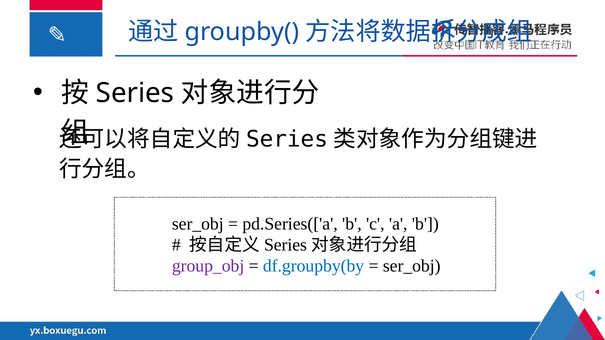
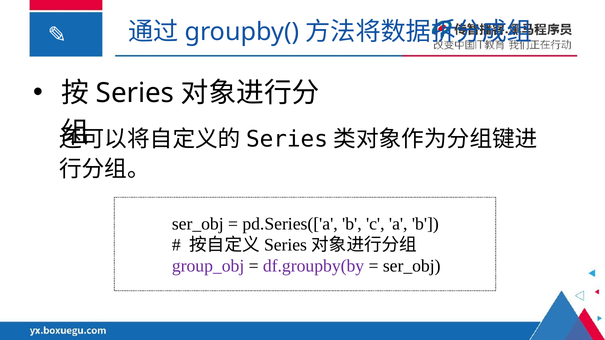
df.groupby(by colour: blue -> purple
